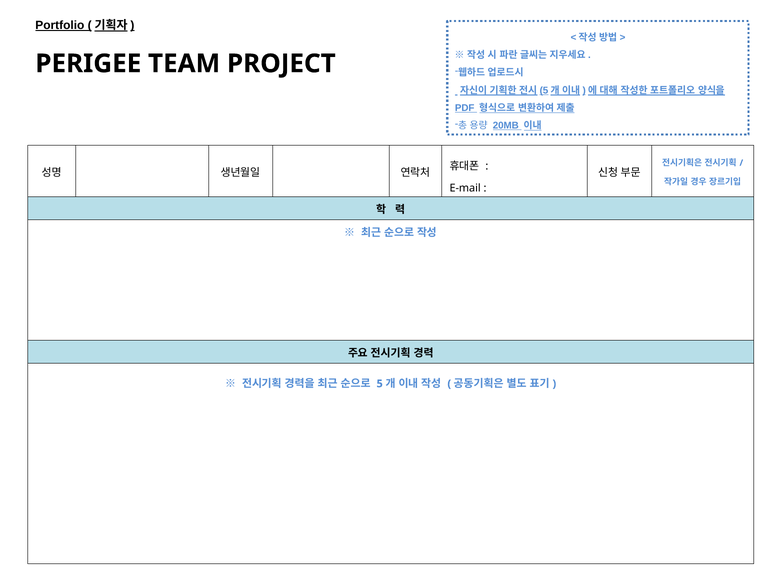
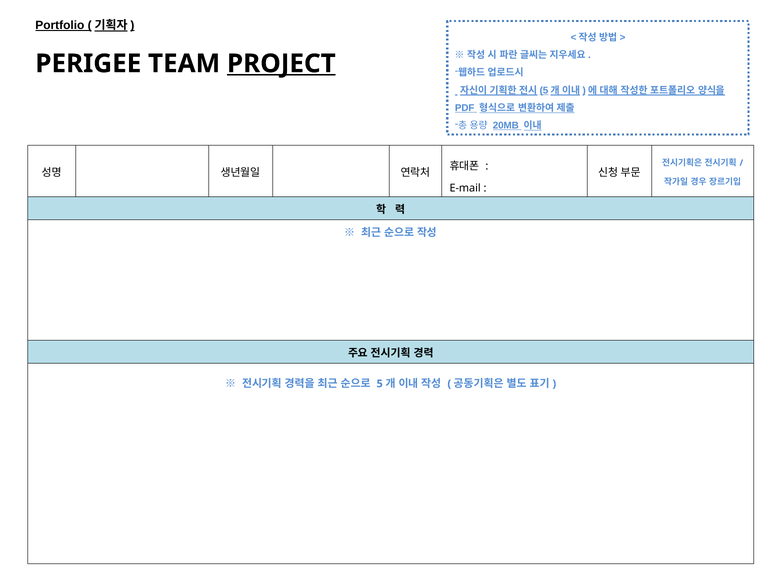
PROJECT underline: none -> present
